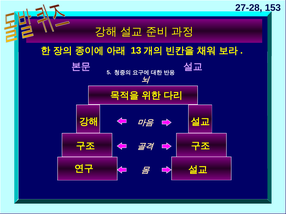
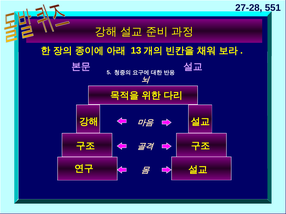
153: 153 -> 551
